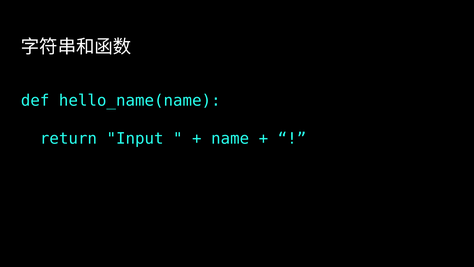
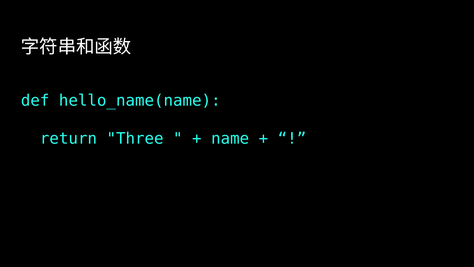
Input: Input -> Three
